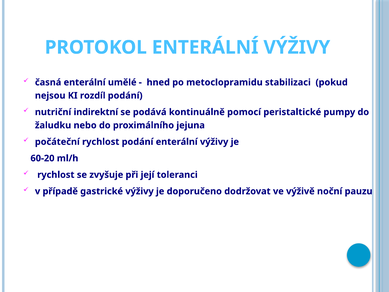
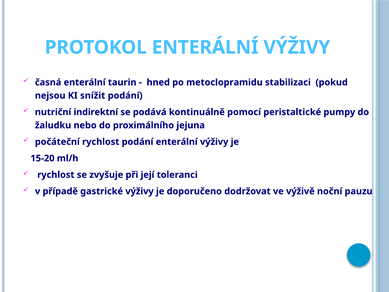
umělé: umělé -> taurin
rozdíl: rozdíl -> snížit
60-20: 60-20 -> 15-20
